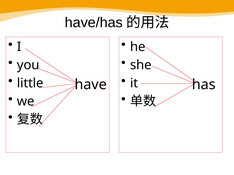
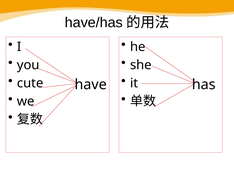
little: little -> cute
